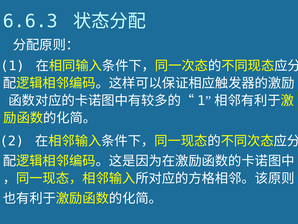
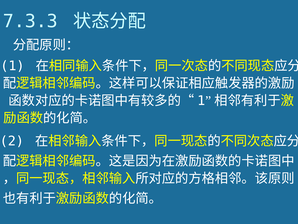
6.6.3: 6.6.3 -> 7.3.3
